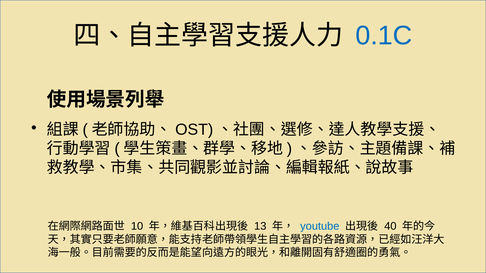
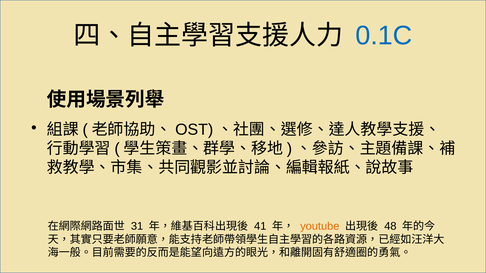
10: 10 -> 31
13: 13 -> 41
youtube colour: blue -> orange
40: 40 -> 48
